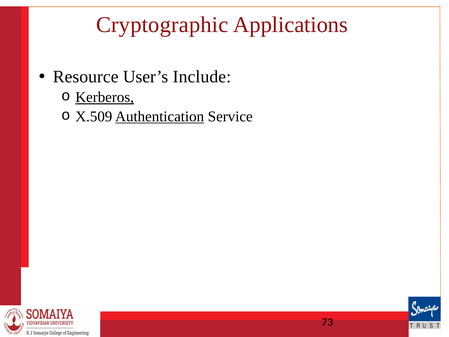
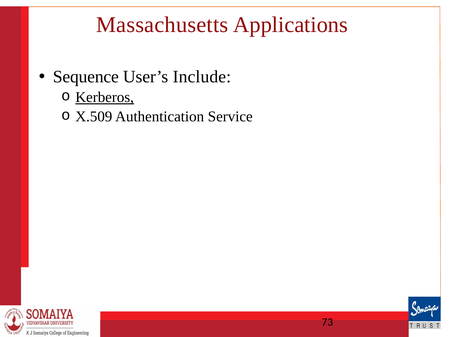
Cryptographic: Cryptographic -> Massachusetts
Resource: Resource -> Sequence
Authentication underline: present -> none
